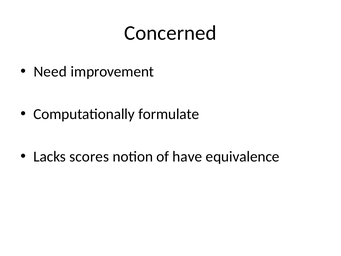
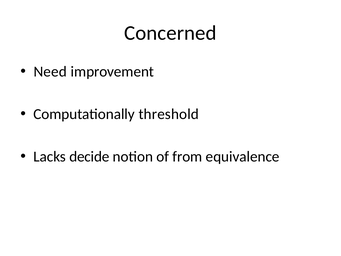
formulate: formulate -> threshold
scores: scores -> decide
have: have -> from
